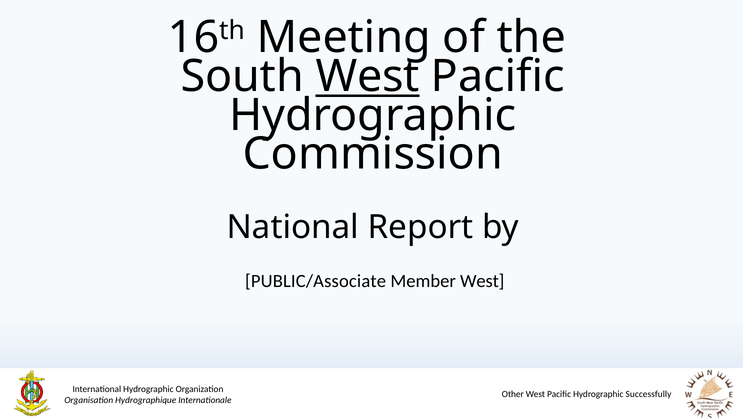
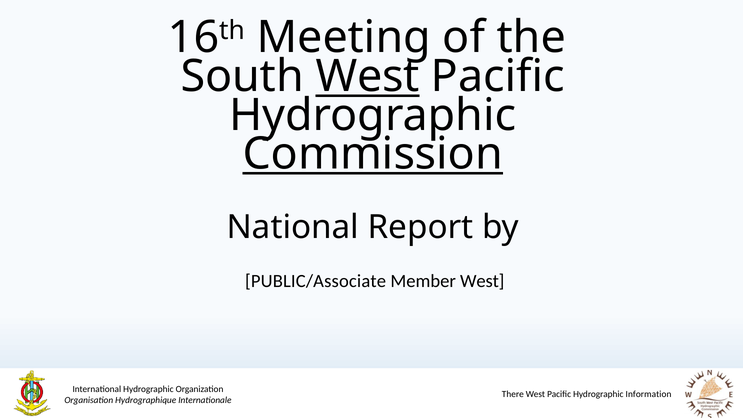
Commission underline: none -> present
Other: Other -> There
Successfully: Successfully -> Information
